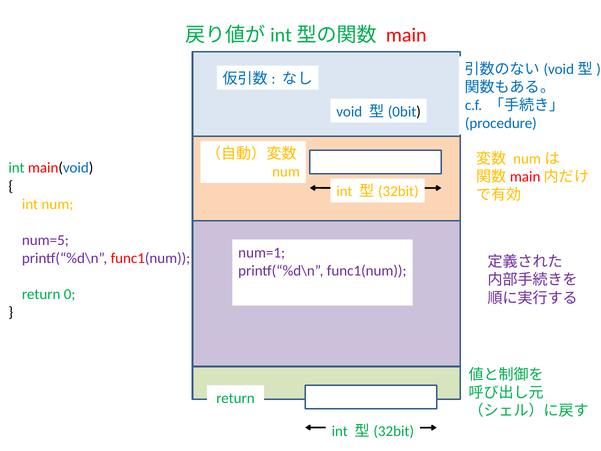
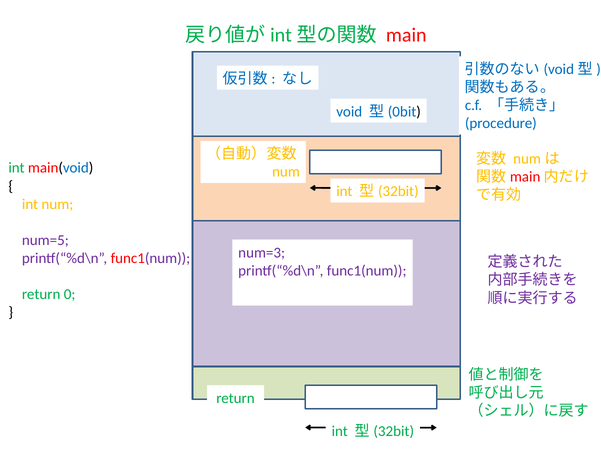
num=1: num=1 -> num=3
